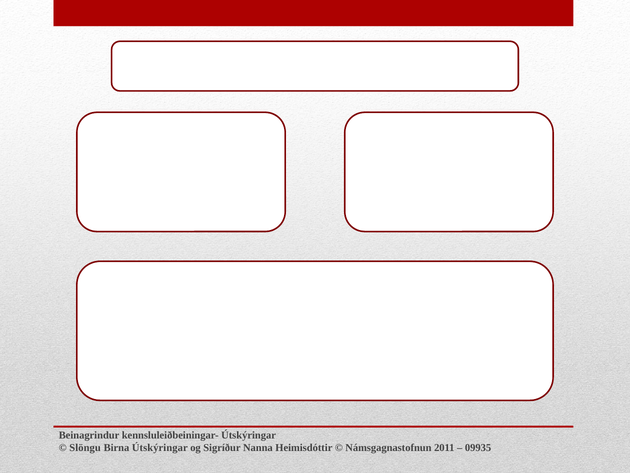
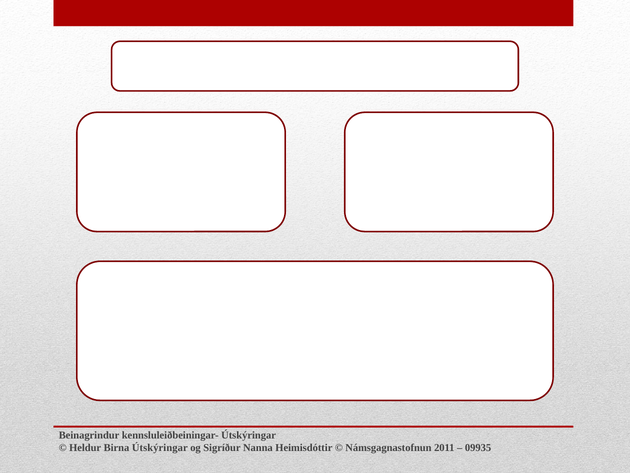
Slöngu: Slöngu -> Heldur
